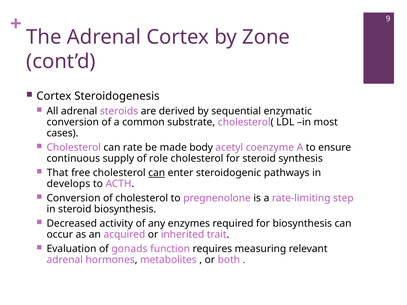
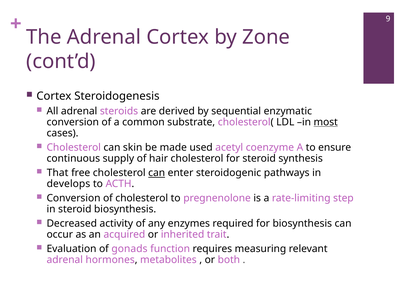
most underline: none -> present
rate: rate -> skin
body: body -> used
role: role -> hair
